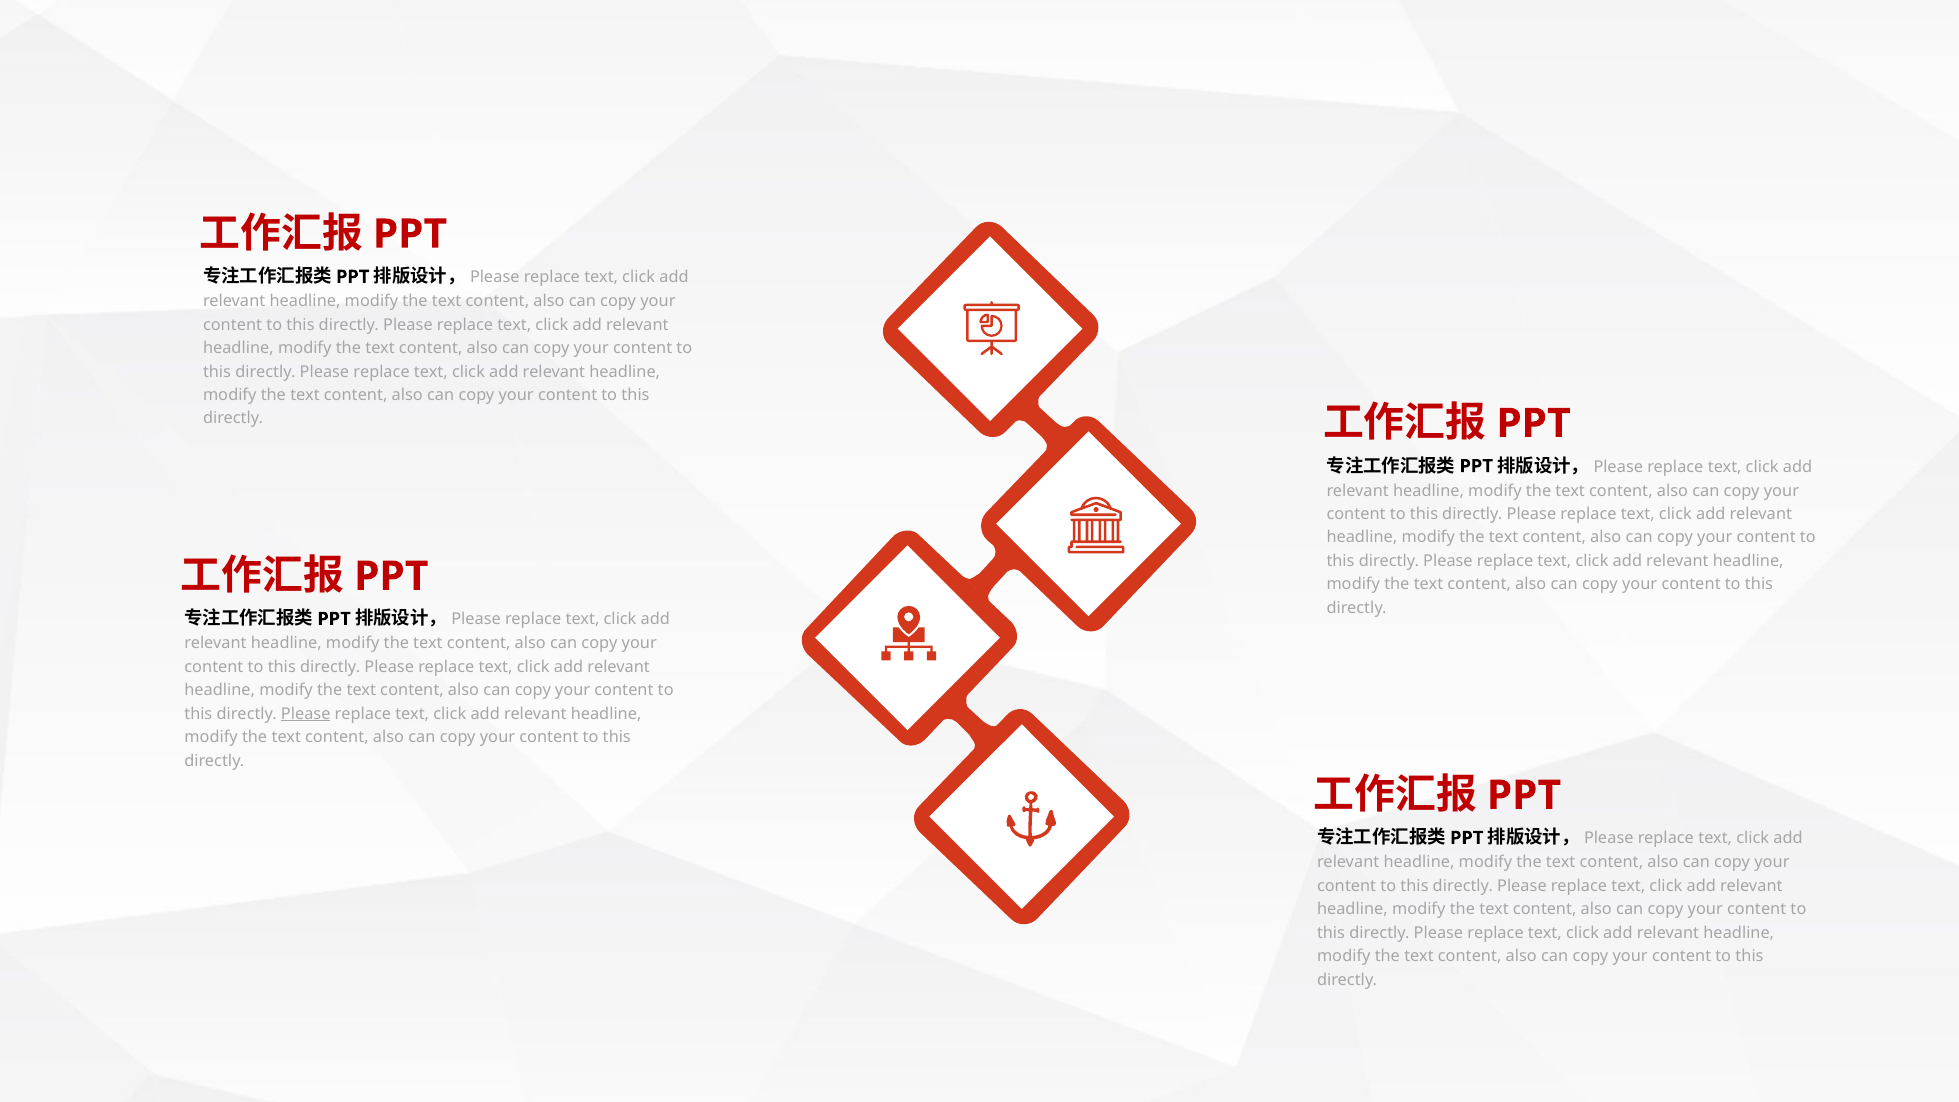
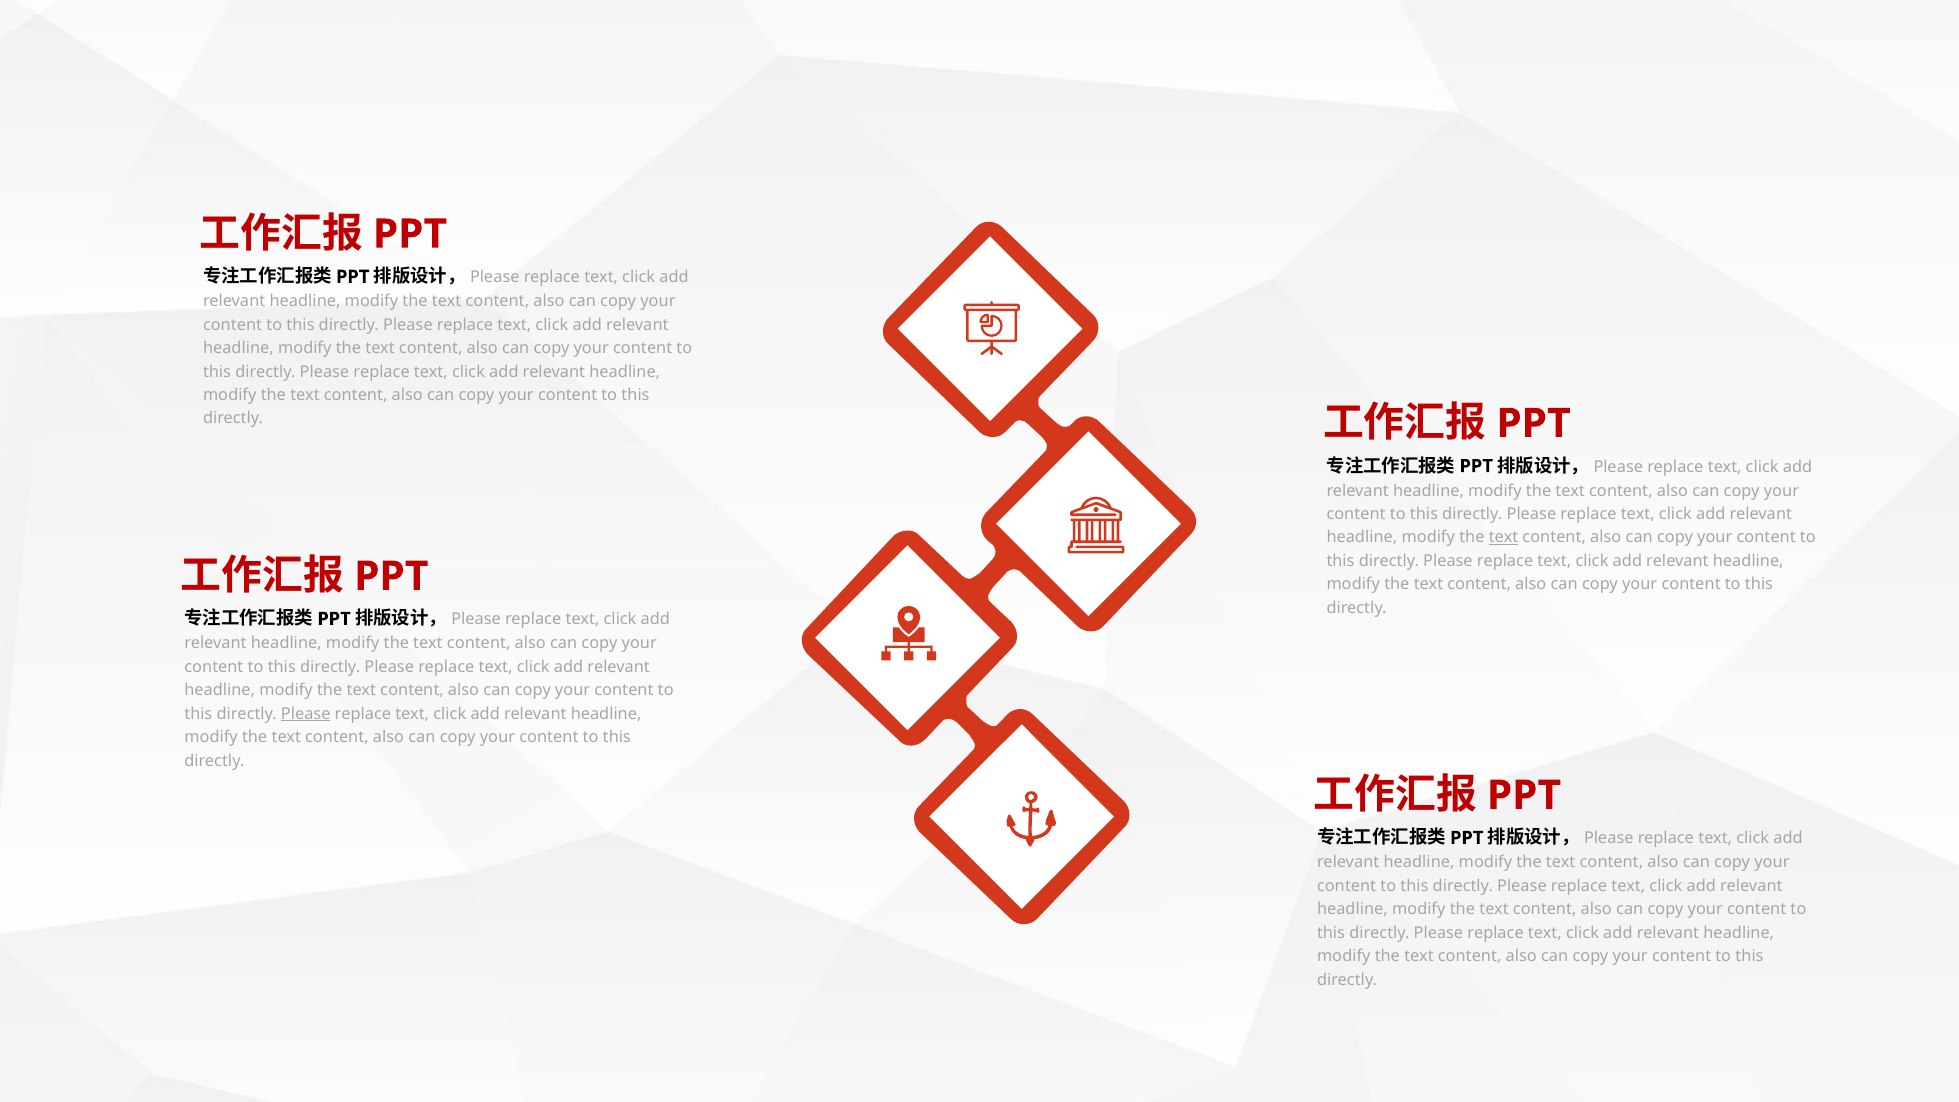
text at (1504, 538) underline: none -> present
